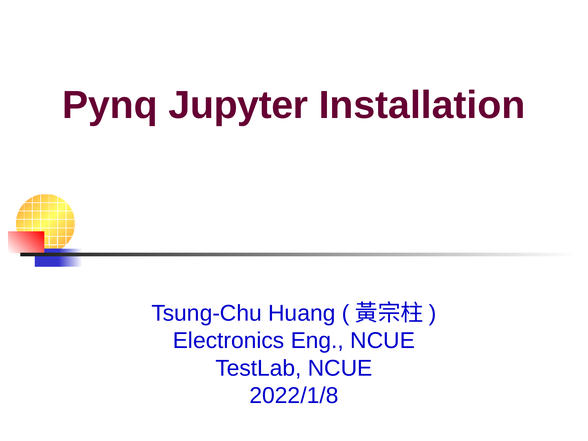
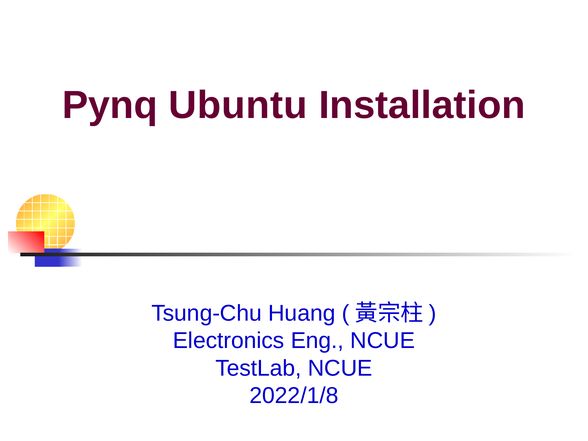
Jupyter: Jupyter -> Ubuntu
